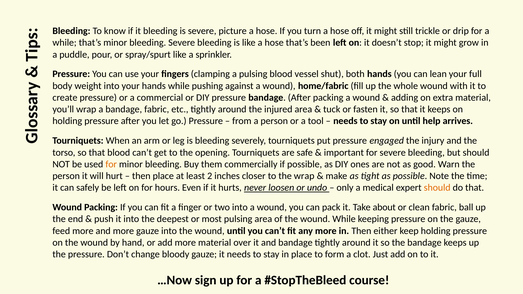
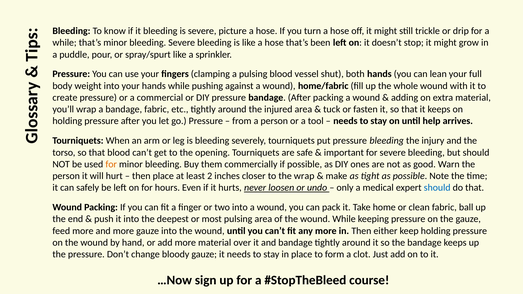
pressure engaged: engaged -> bleeding
should at (437, 188) colour: orange -> blue
about: about -> home
